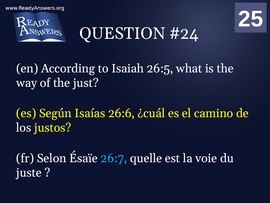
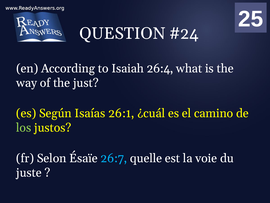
26:5: 26:5 -> 26:4
26:6: 26:6 -> 26:1
los colour: white -> light green
